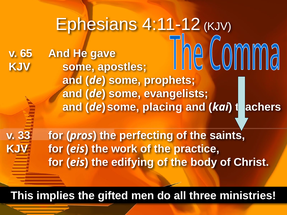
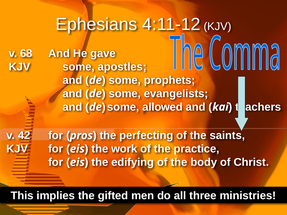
65: 65 -> 68
placing: placing -> allowed
33: 33 -> 42
